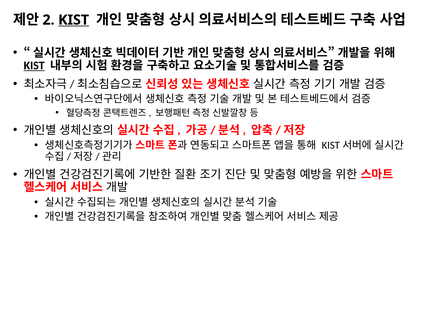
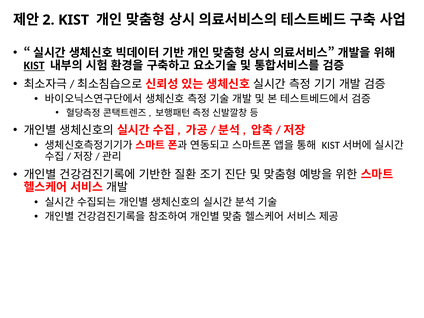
KIST at (74, 20) underline: present -> none
